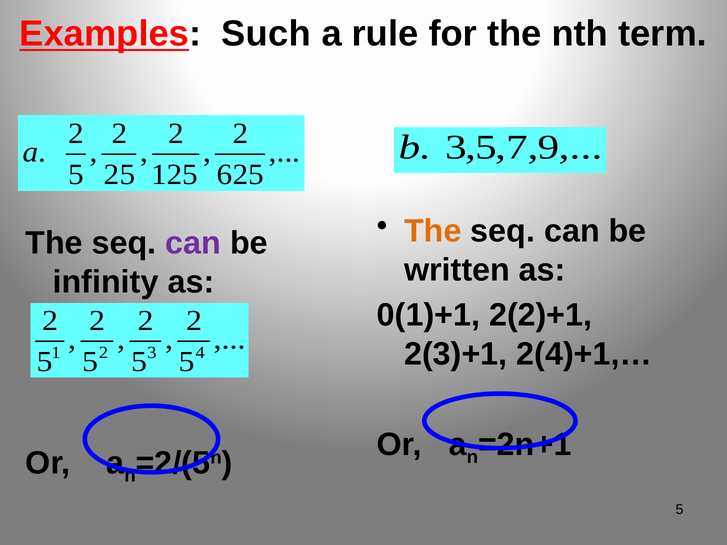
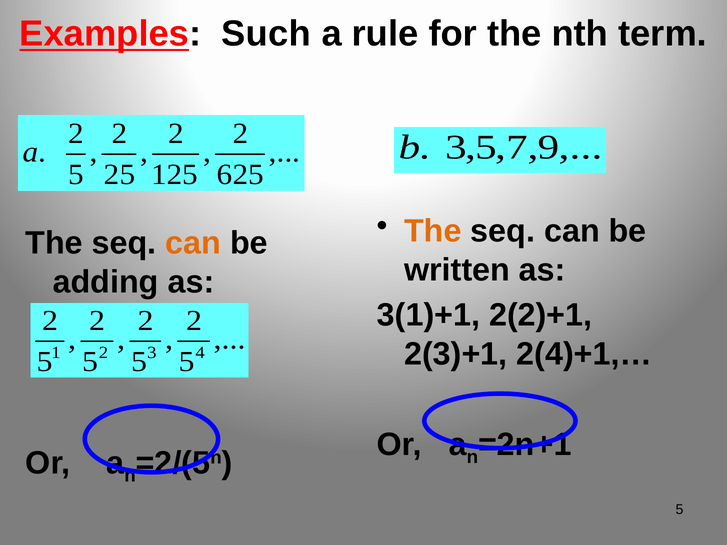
can at (193, 243) colour: purple -> orange
infinity: infinity -> adding
0(1)+1: 0(1)+1 -> 3(1)+1
